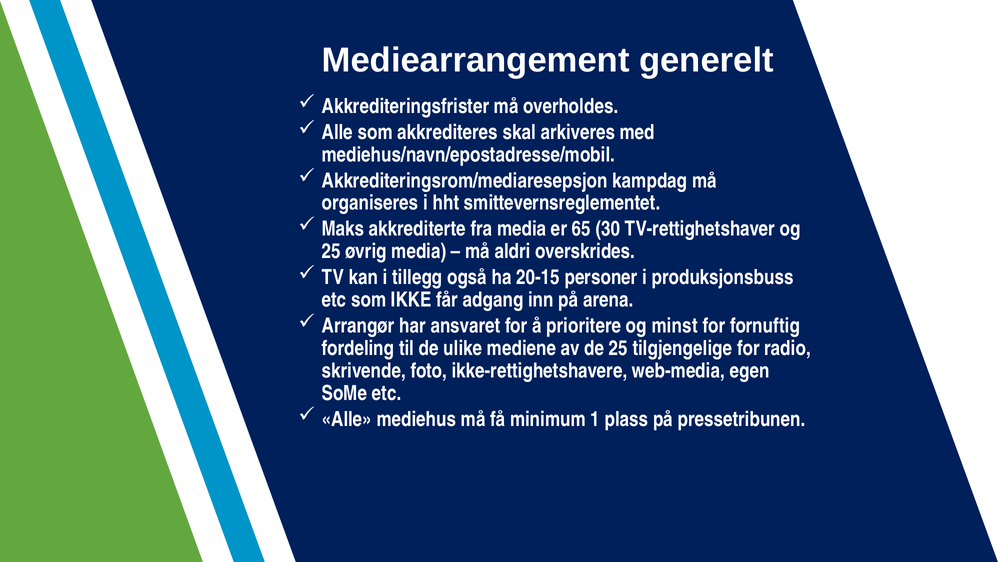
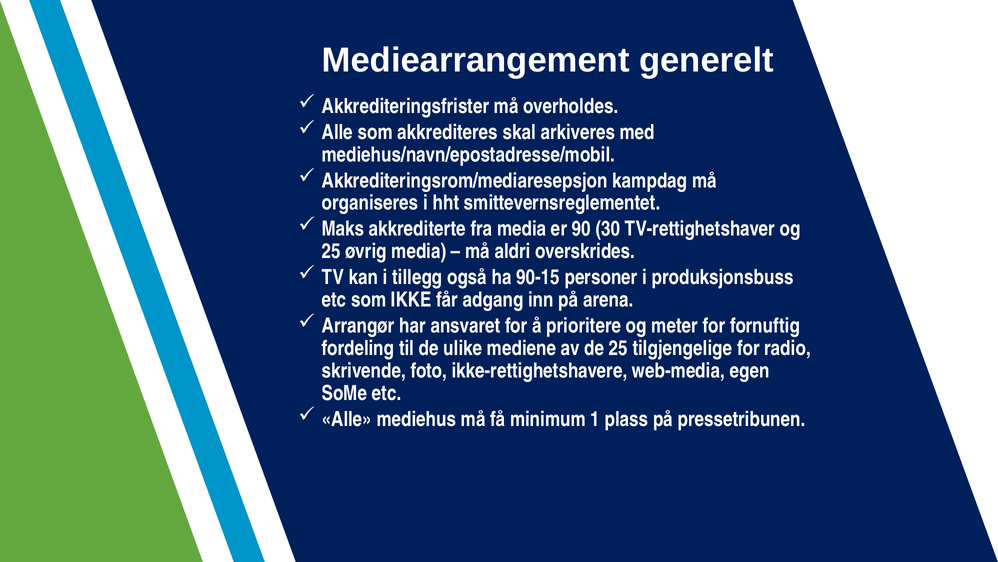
65: 65 -> 90
20-15: 20-15 -> 90-15
minst: minst -> meter
